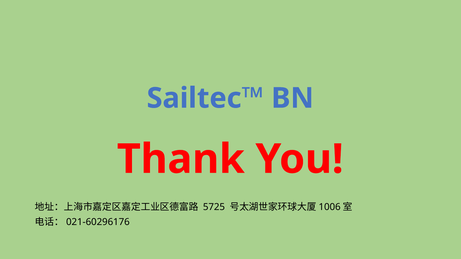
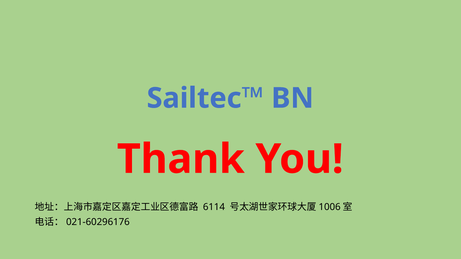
5725: 5725 -> 6114
